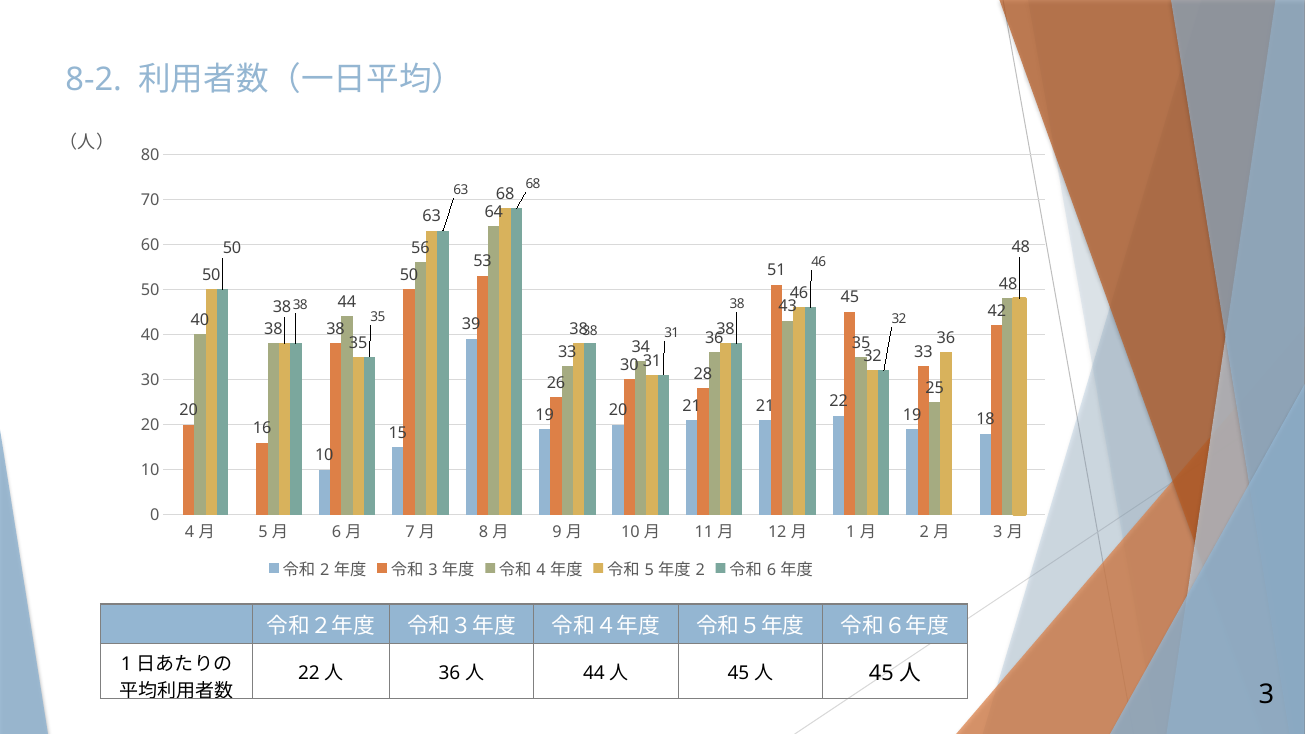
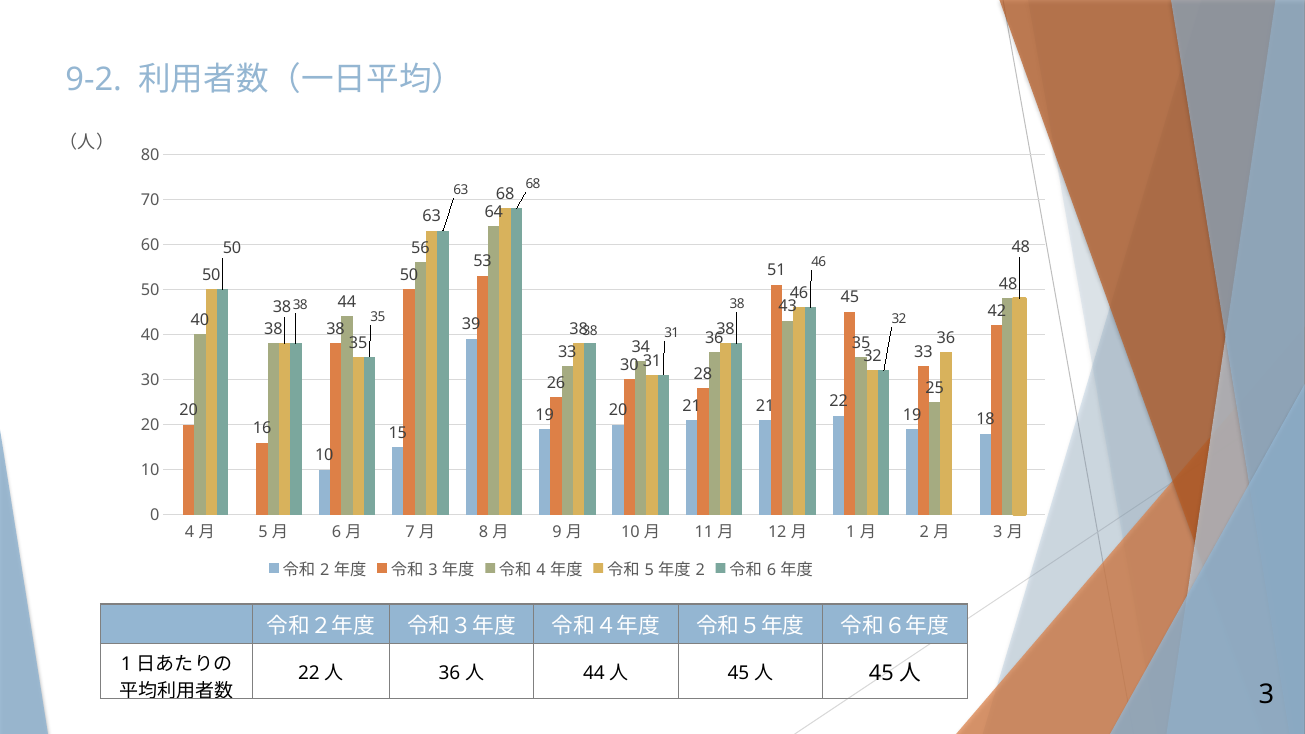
8-2: 8-2 -> 9-2
